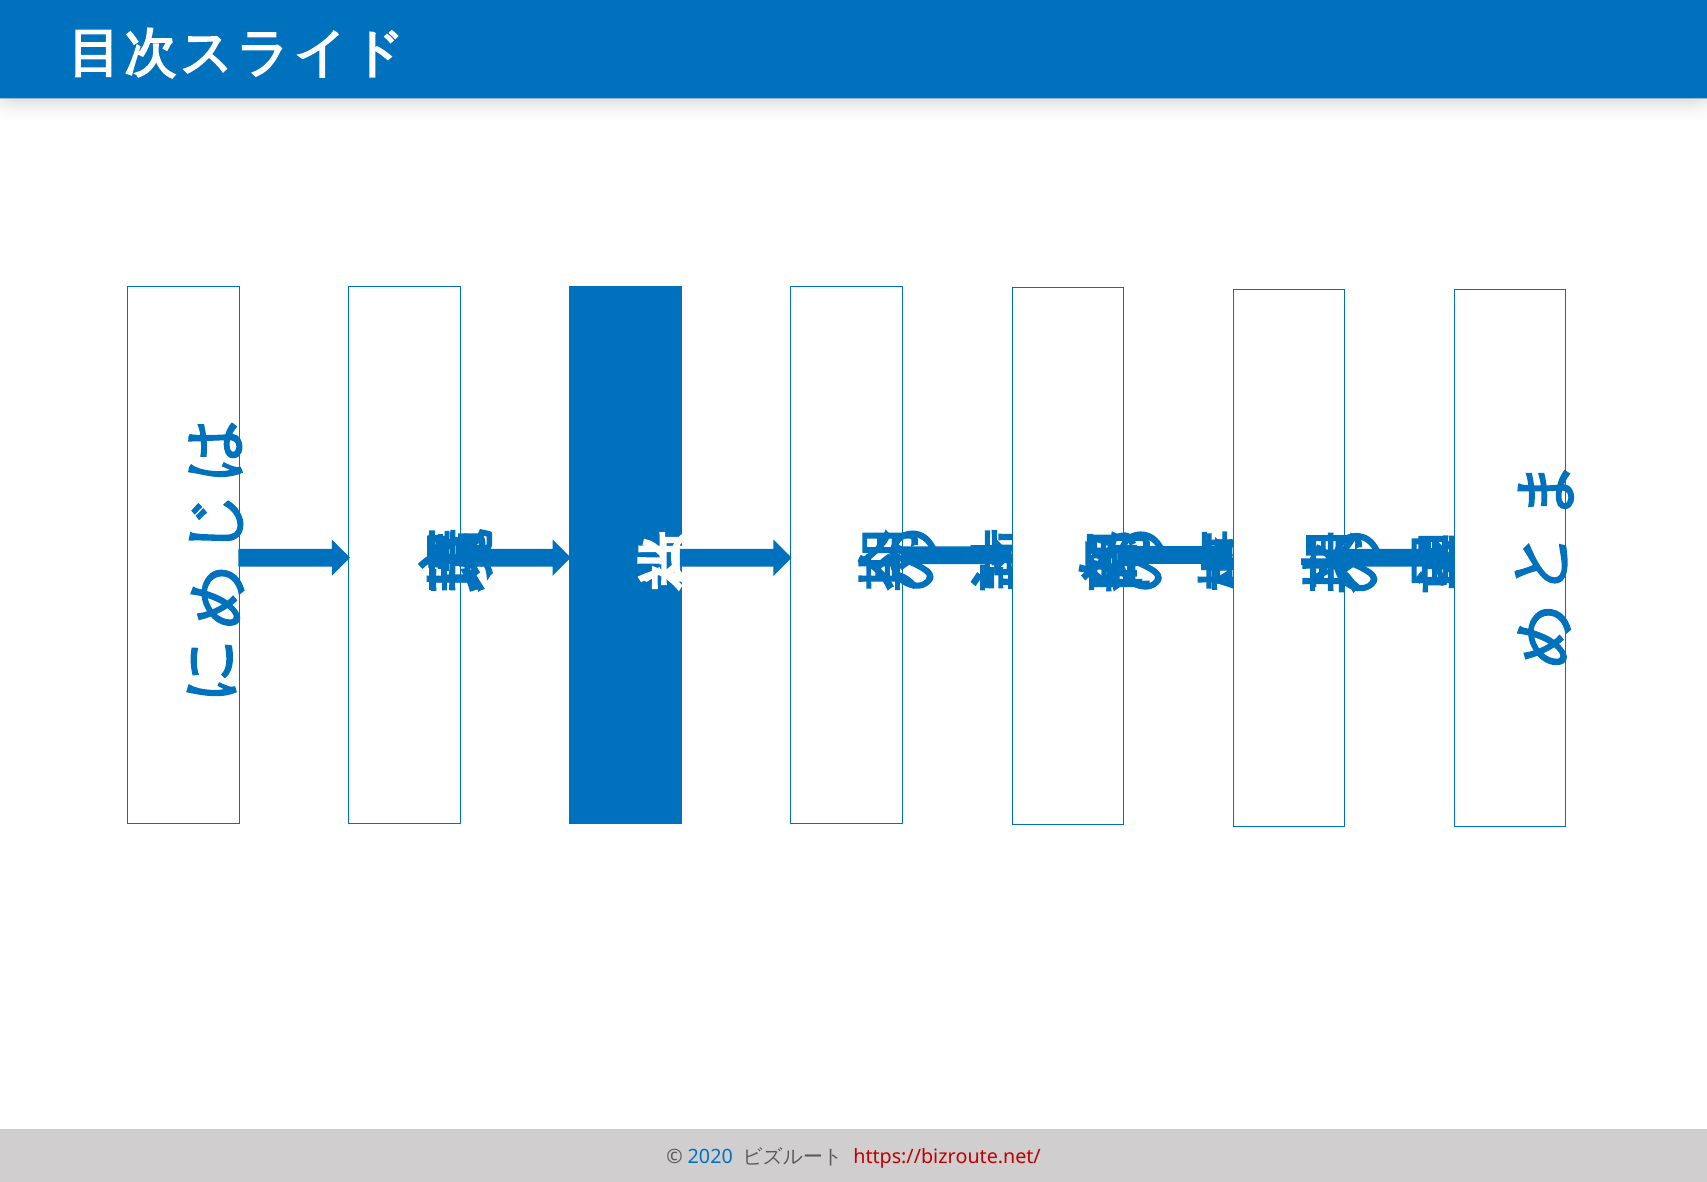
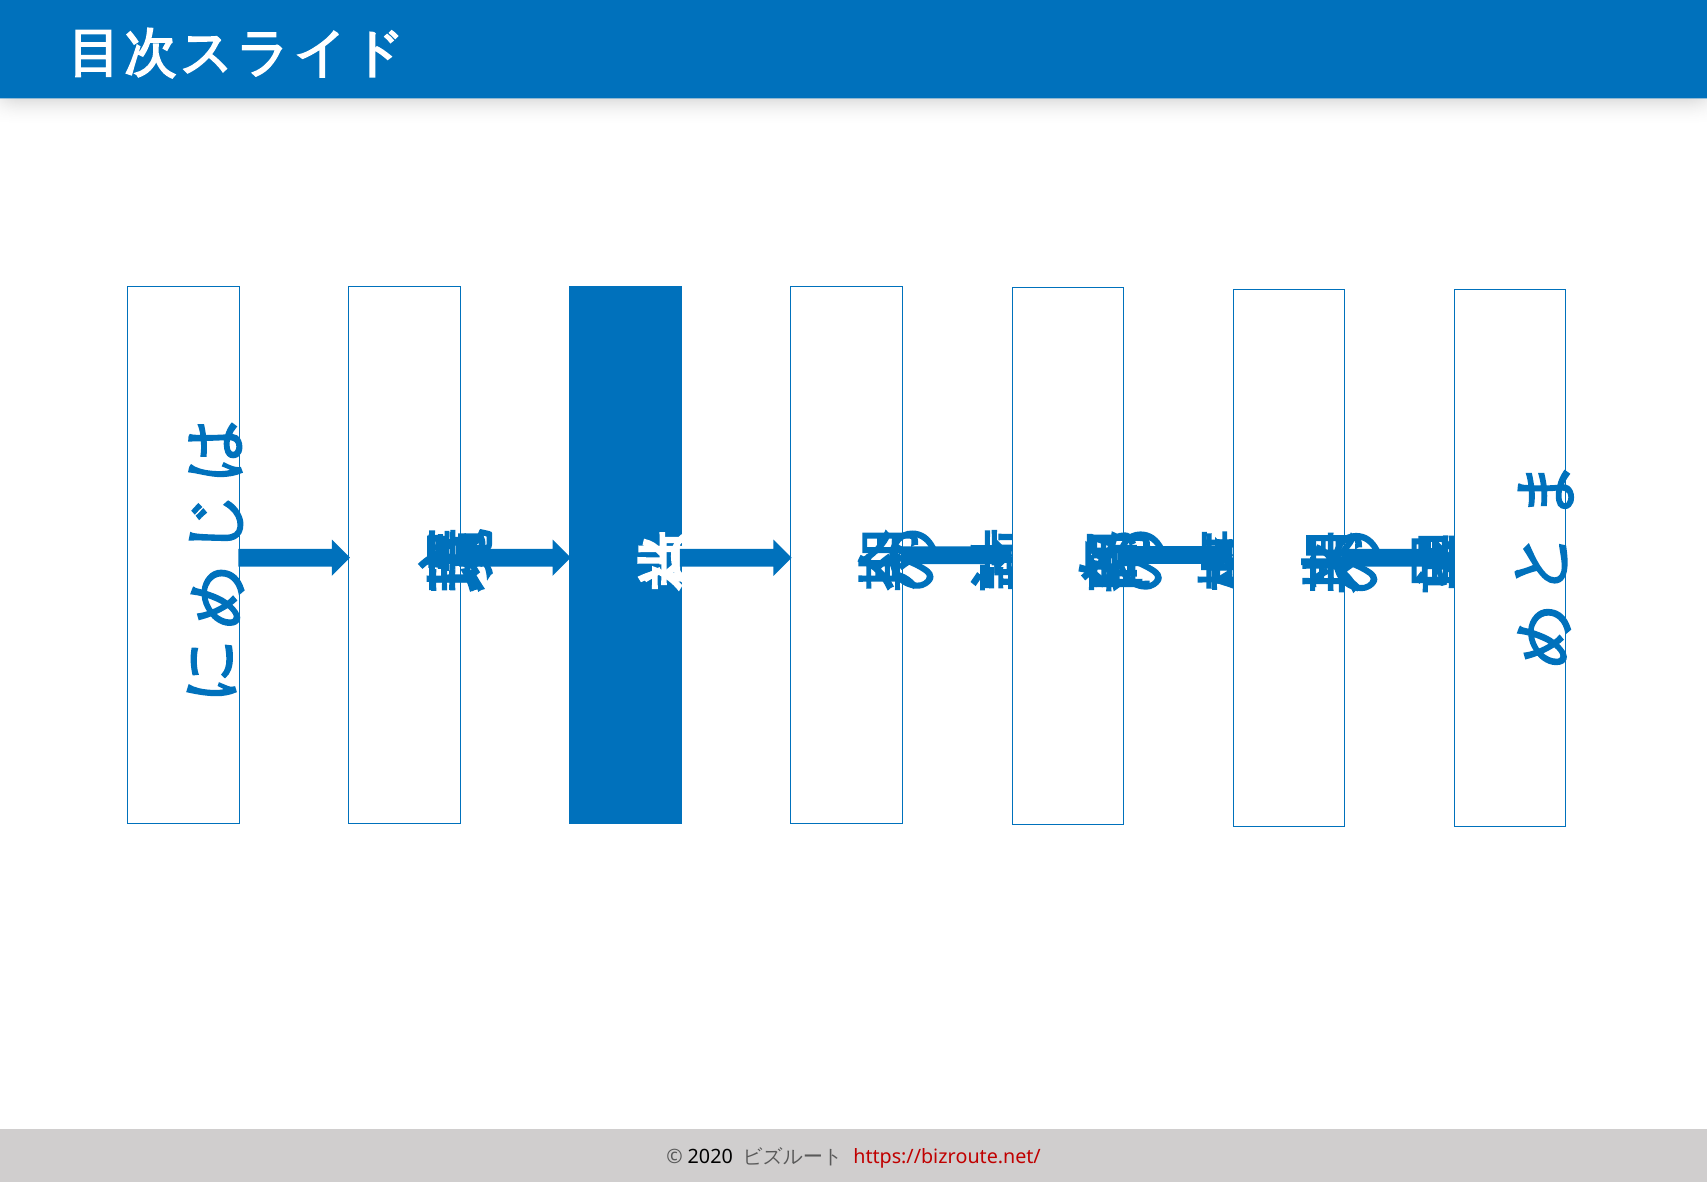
2020 colour: blue -> black
